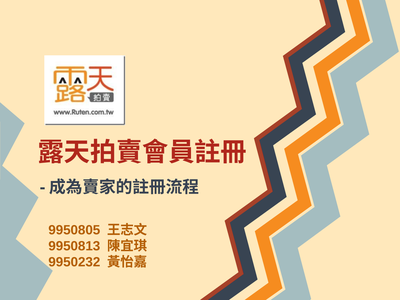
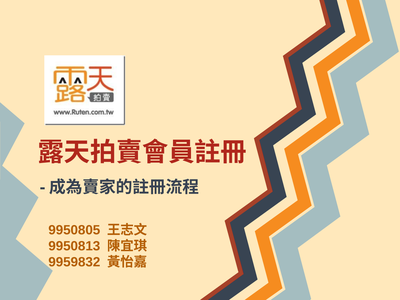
9950232: 9950232 -> 9959832
